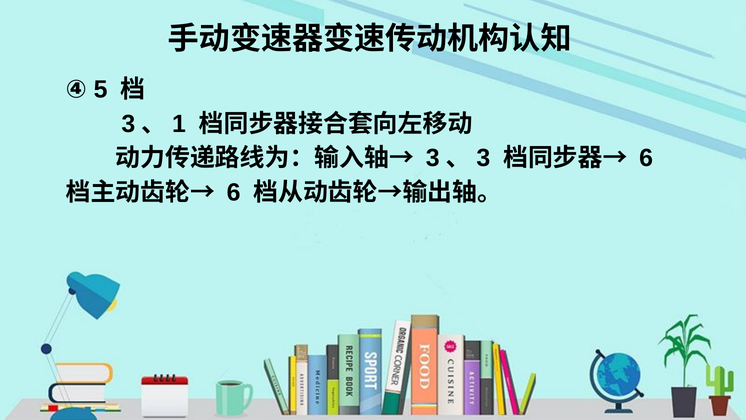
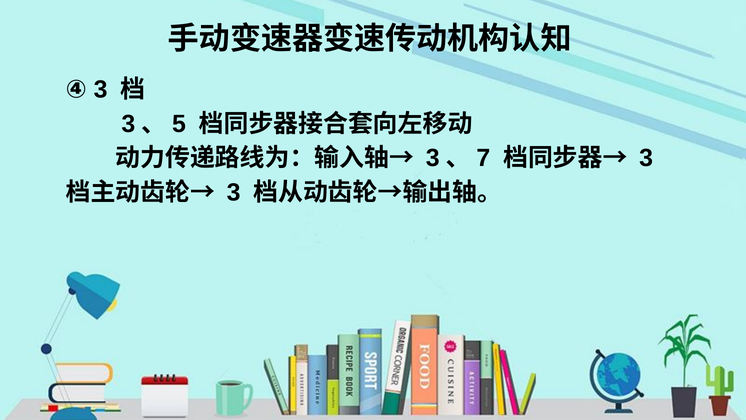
④ 5: 5 -> 3
1: 1 -> 5
3 at (483, 158): 3 -> 7
6 at (646, 158): 6 -> 3
6 at (234, 192): 6 -> 3
